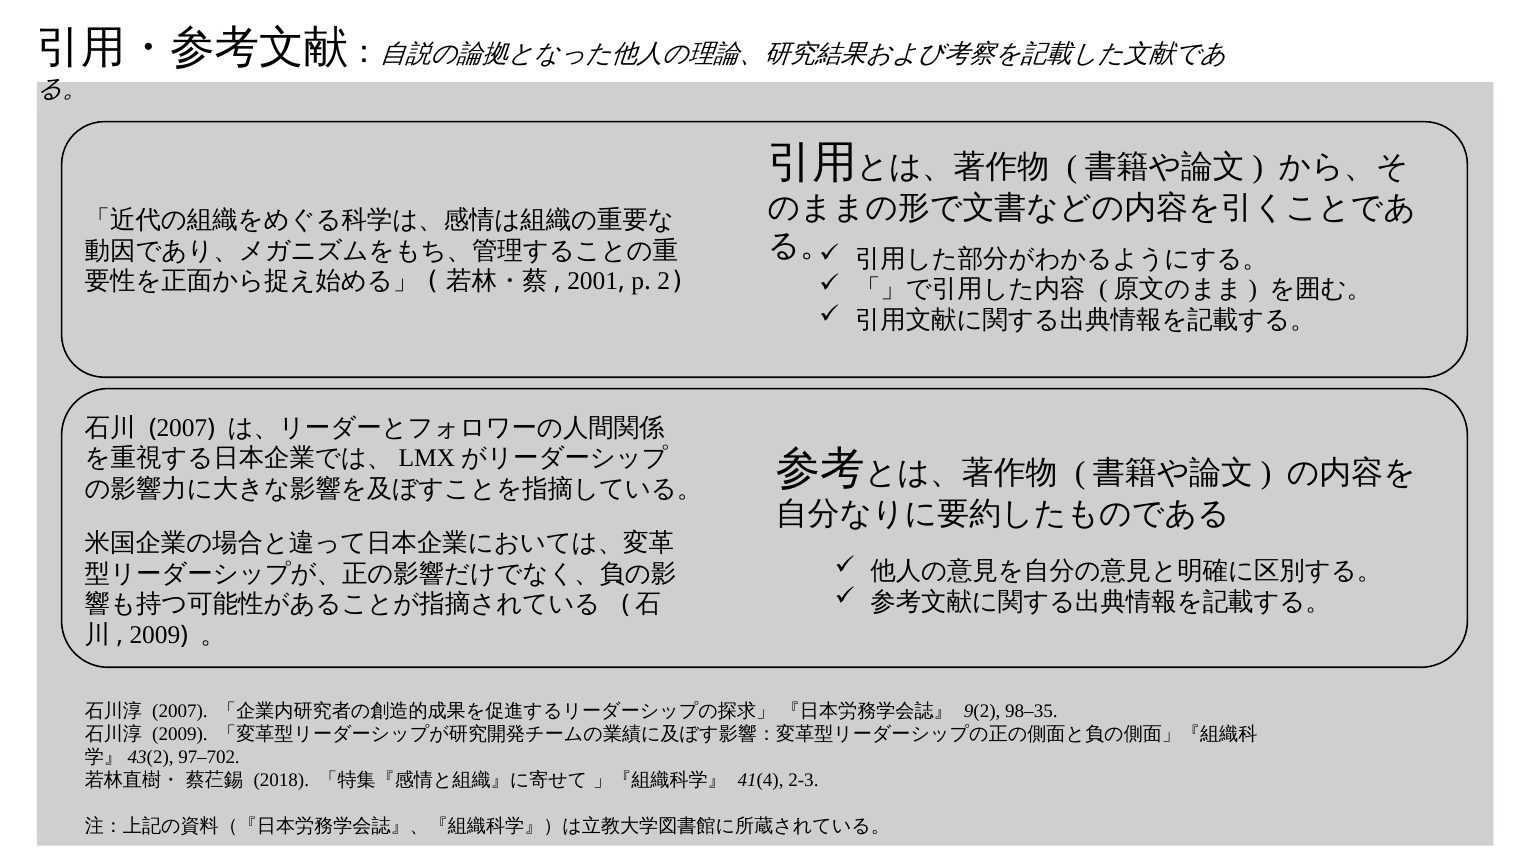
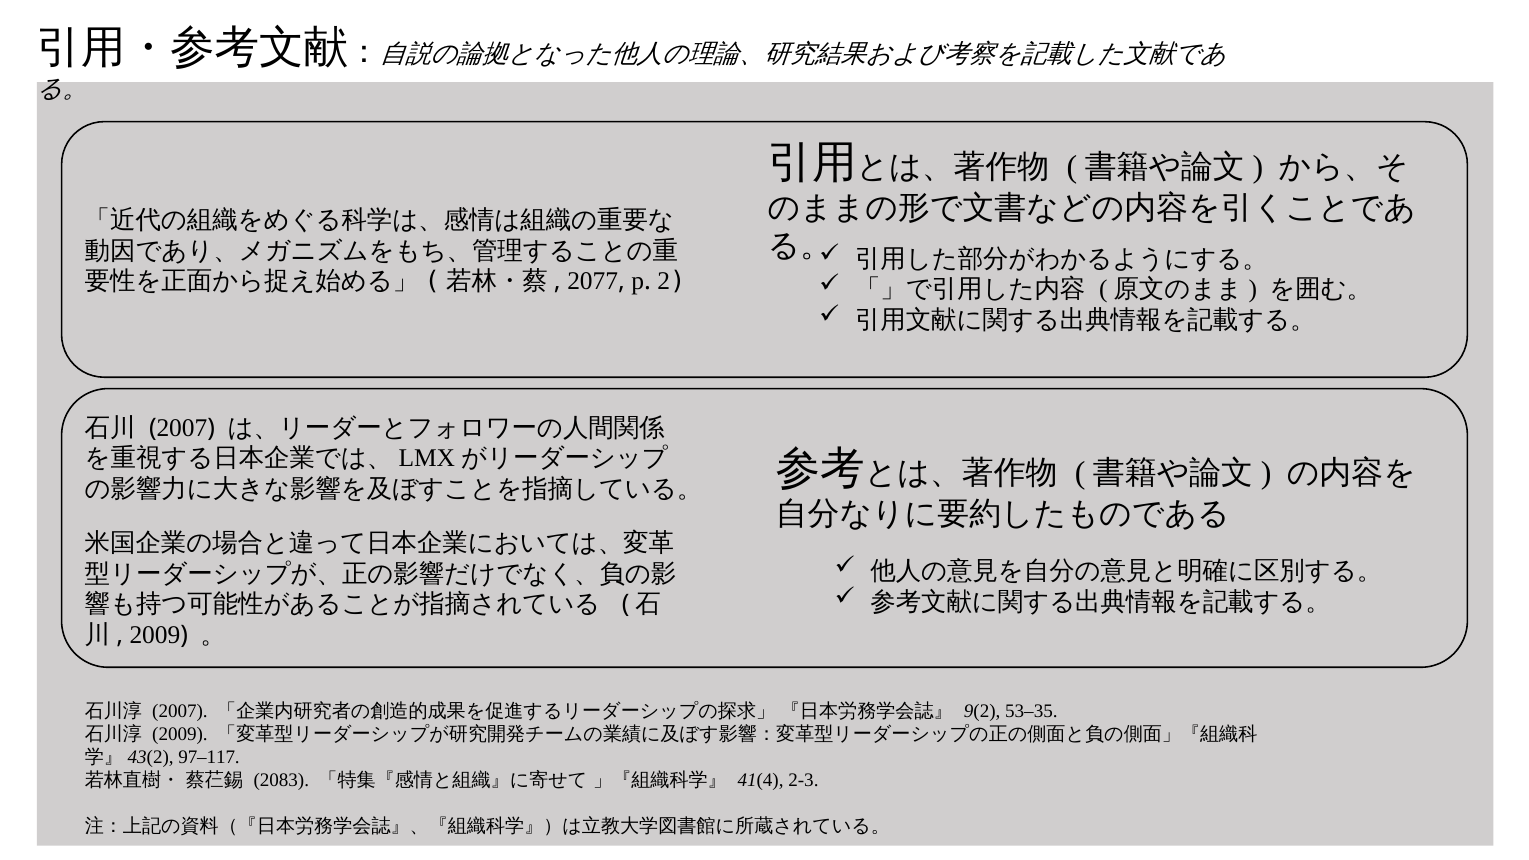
2001: 2001 -> 2077
98–35: 98–35 -> 53–35
97–702: 97–702 -> 97–117
2018: 2018 -> 2083
